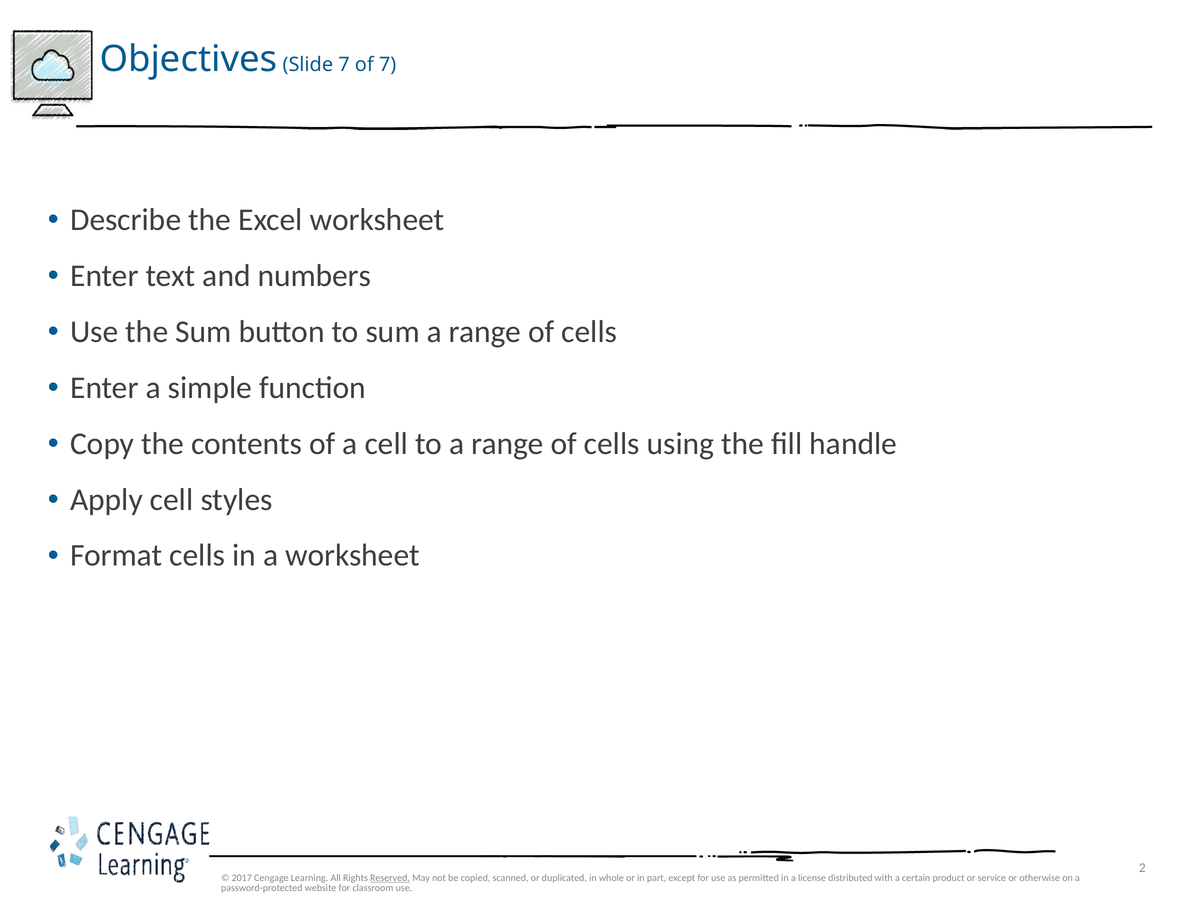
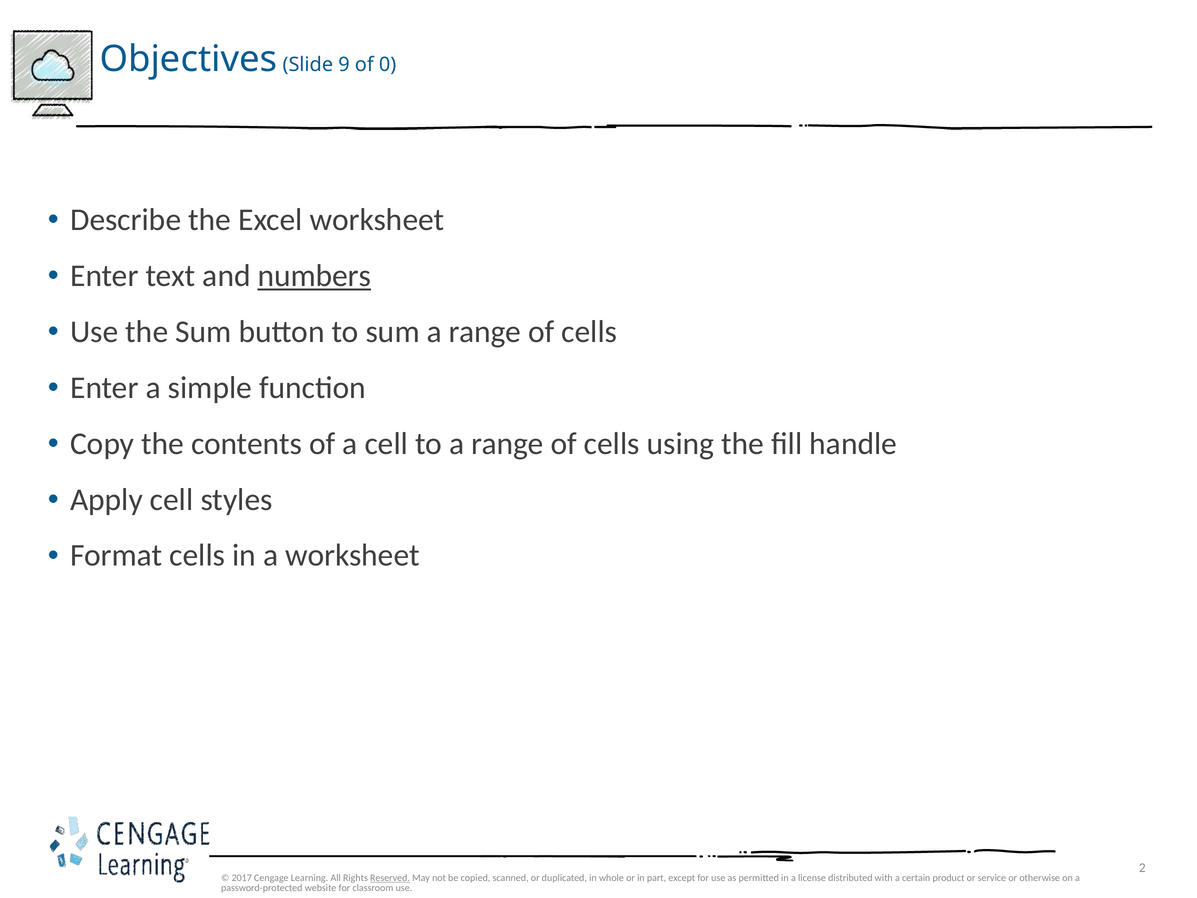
Slide 7: 7 -> 9
of 7: 7 -> 0
numbers underline: none -> present
